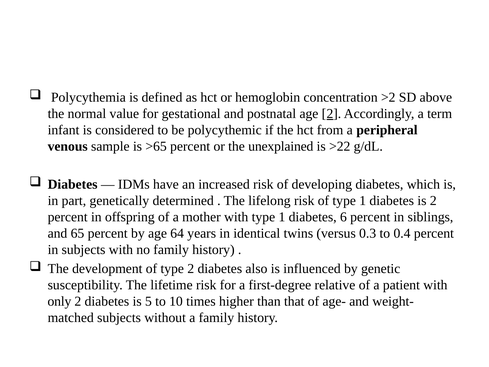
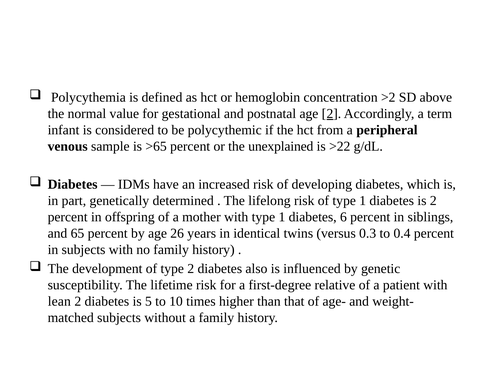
64: 64 -> 26
only: only -> lean
